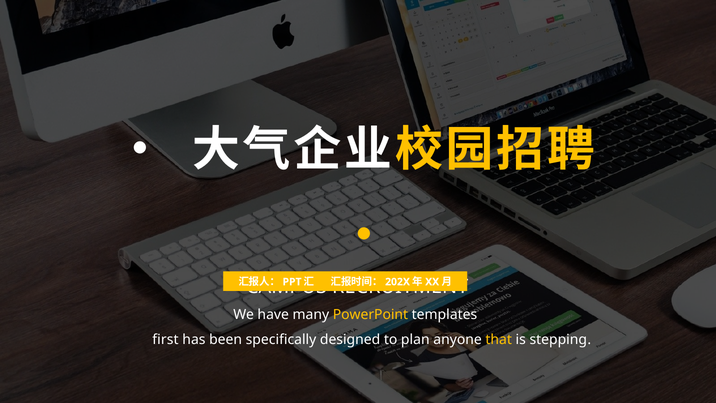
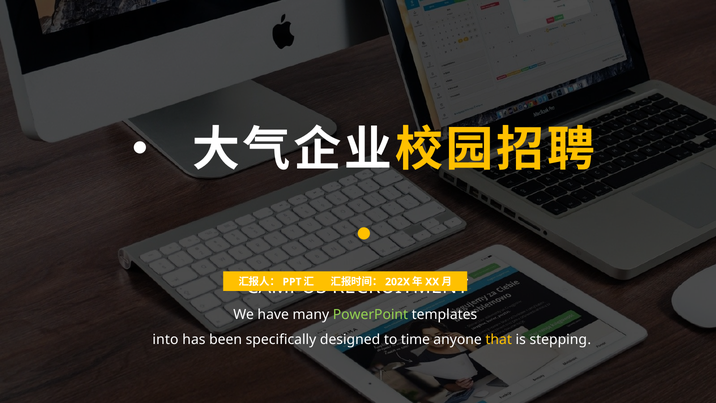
PowerPoint colour: yellow -> light green
first: first -> into
plan: plan -> time
